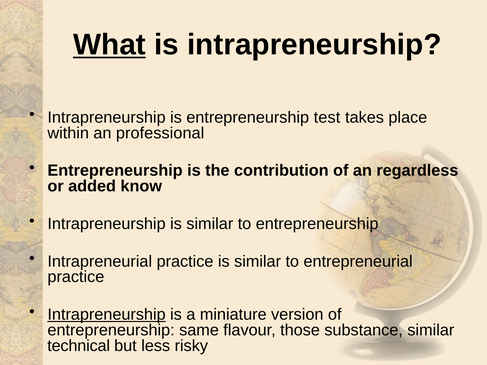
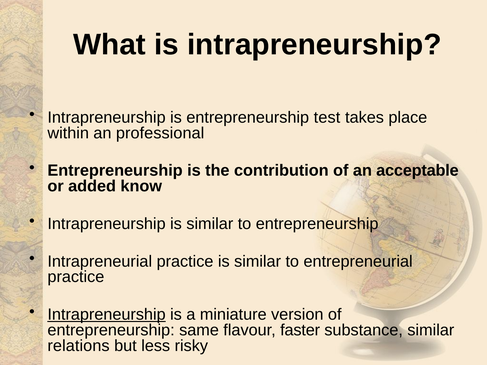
What underline: present -> none
regardless: regardless -> acceptable
those: those -> faster
technical: technical -> relations
